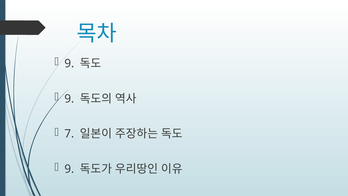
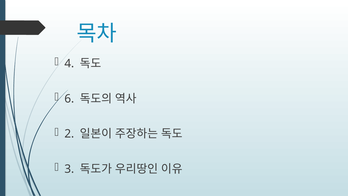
9 at (69, 63): 9 -> 4
9 at (69, 99): 9 -> 6
7: 7 -> 2
9 at (69, 169): 9 -> 3
